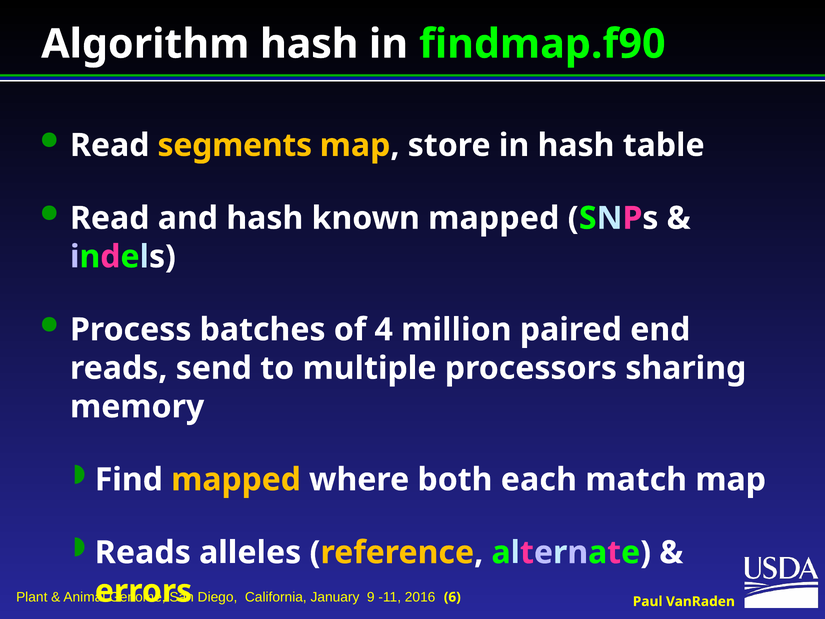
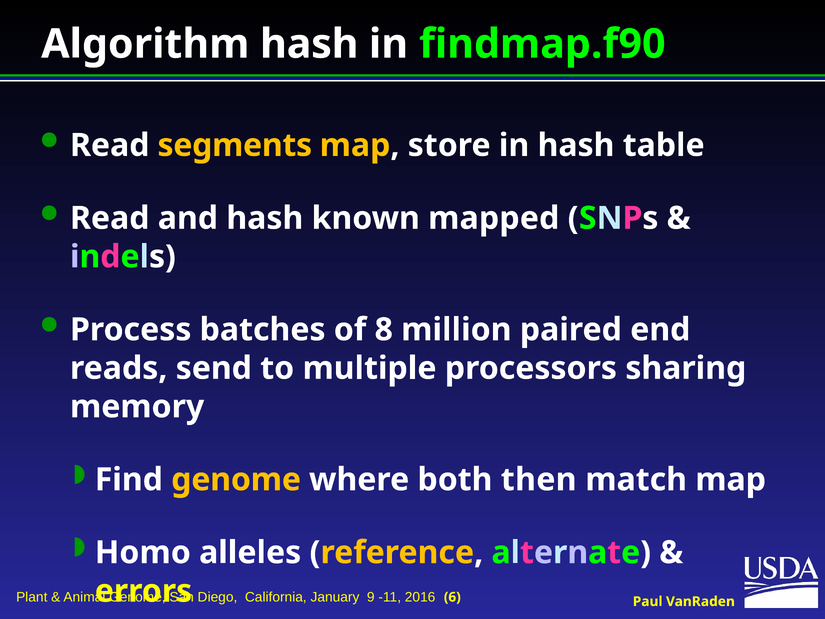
4: 4 -> 8
Find mapped: mapped -> genome
each: each -> then
Reads at (143, 552): Reads -> Homo
